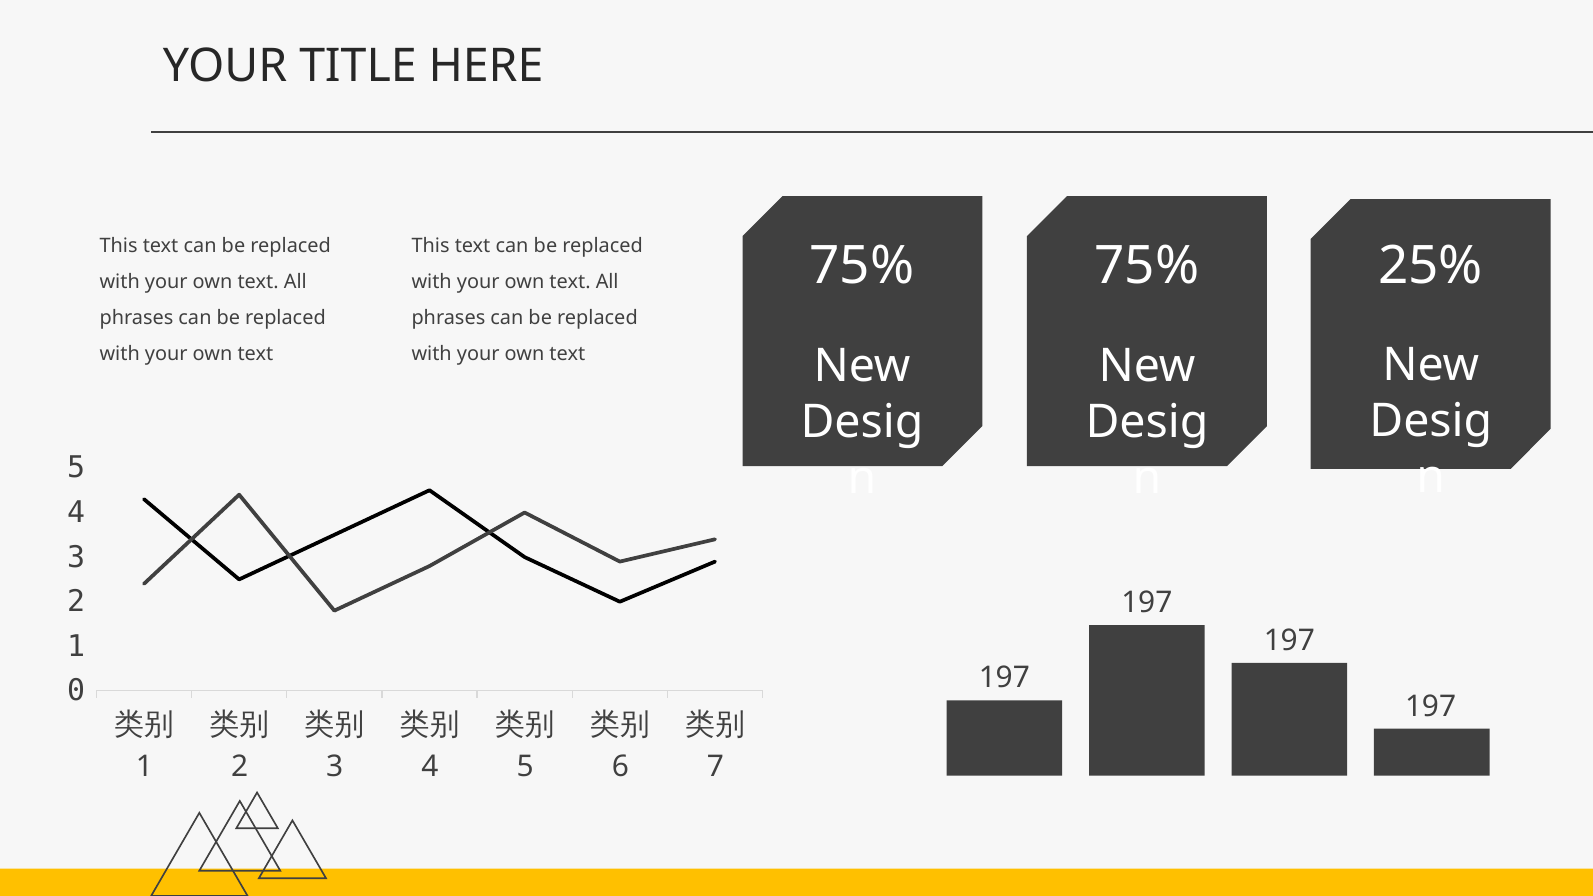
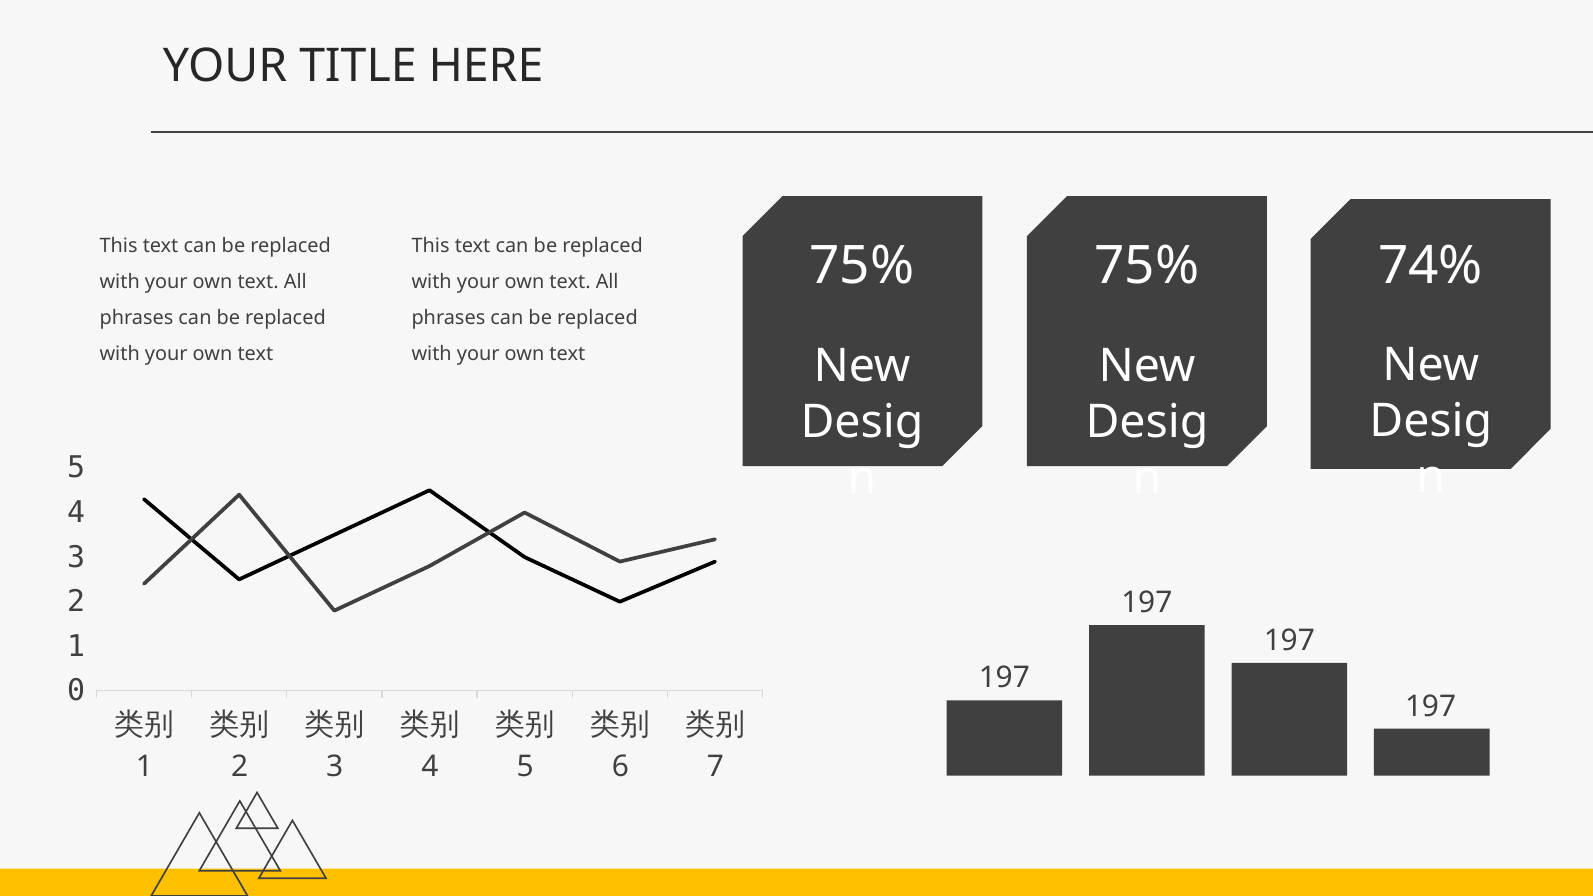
25%: 25% -> 74%
